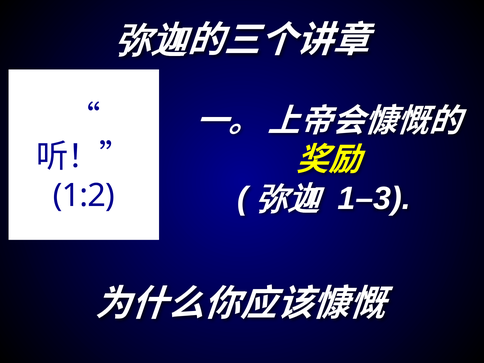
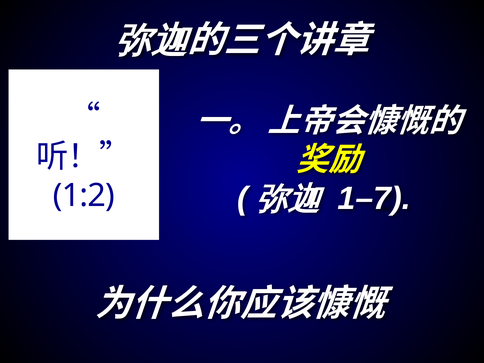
1–3: 1–3 -> 1–7
